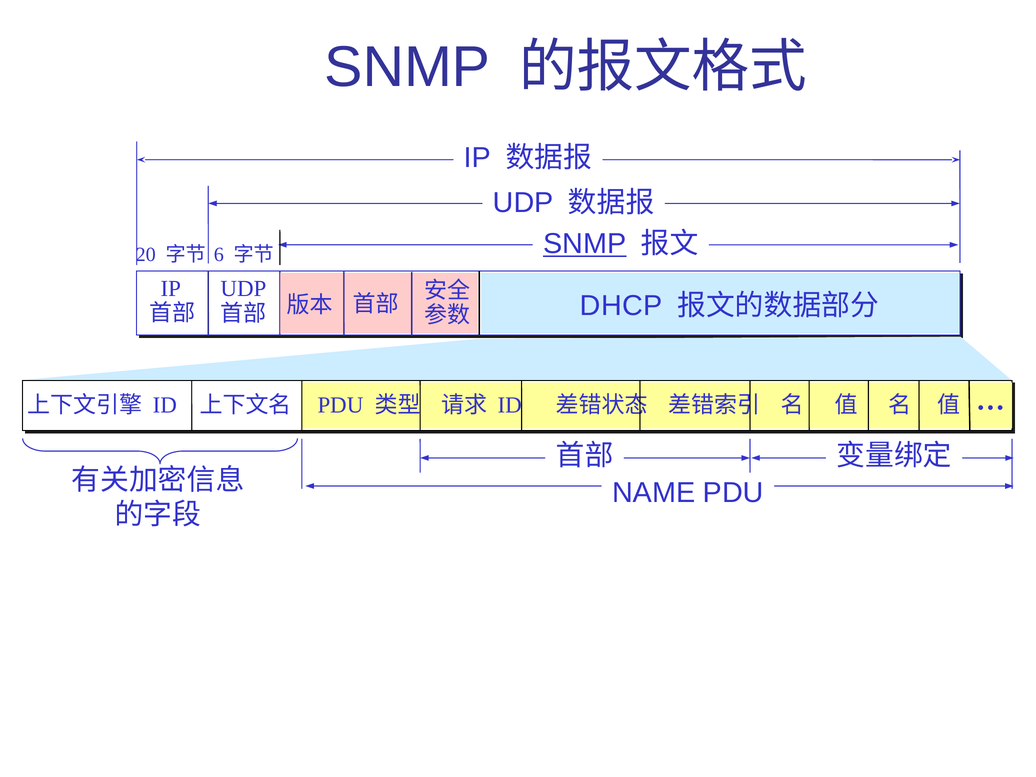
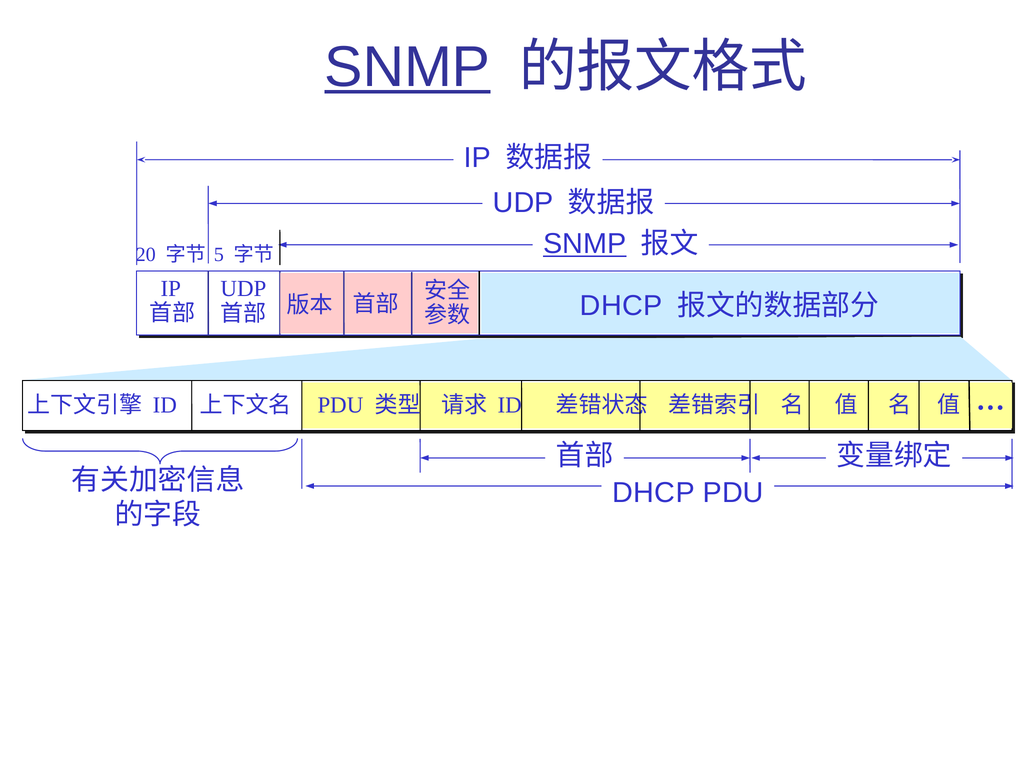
SNMP at (407, 67) underline: none -> present
6: 6 -> 5
NAME at (654, 493): NAME -> DHCP
